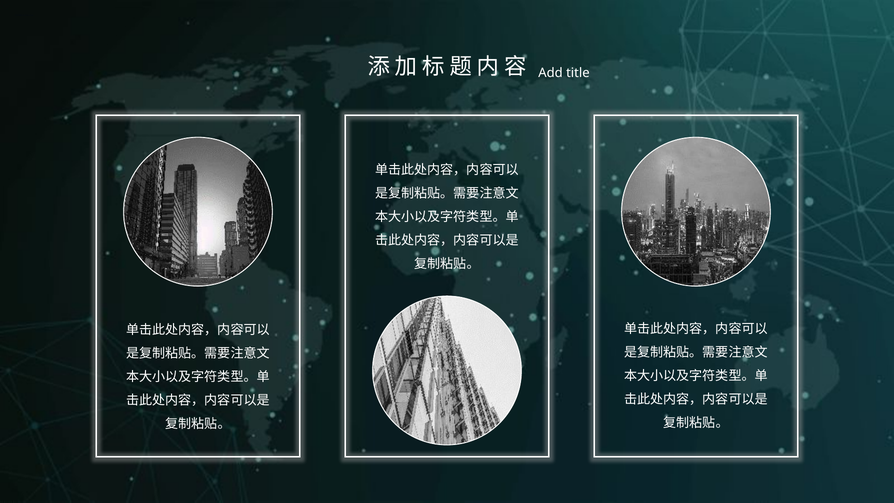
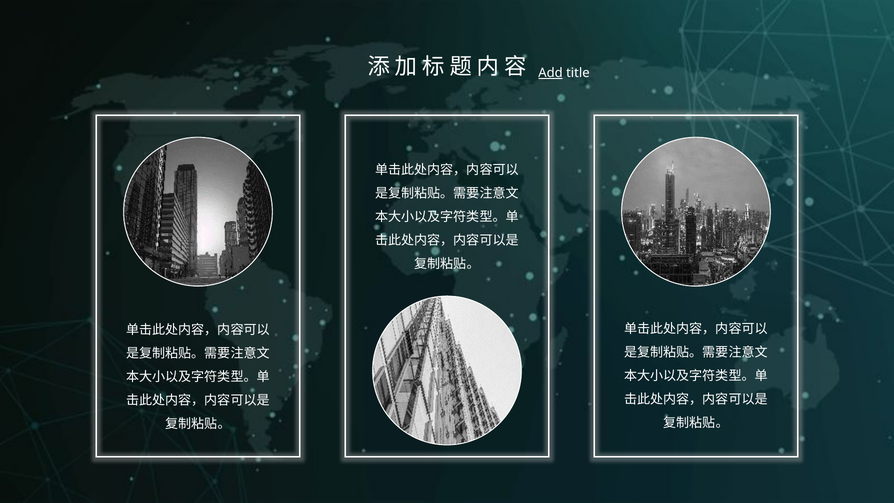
Add underline: none -> present
